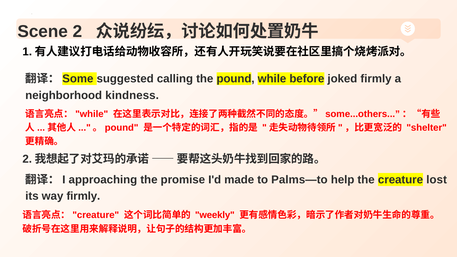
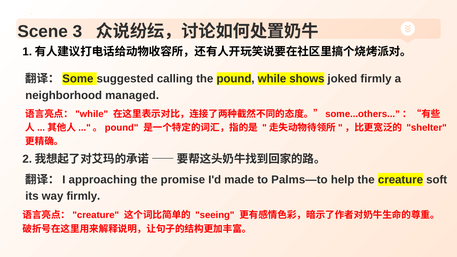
2: 2 -> 3
before: before -> shows
kindness: kindness -> managed
lost: lost -> soft
weekly: weekly -> seeing
